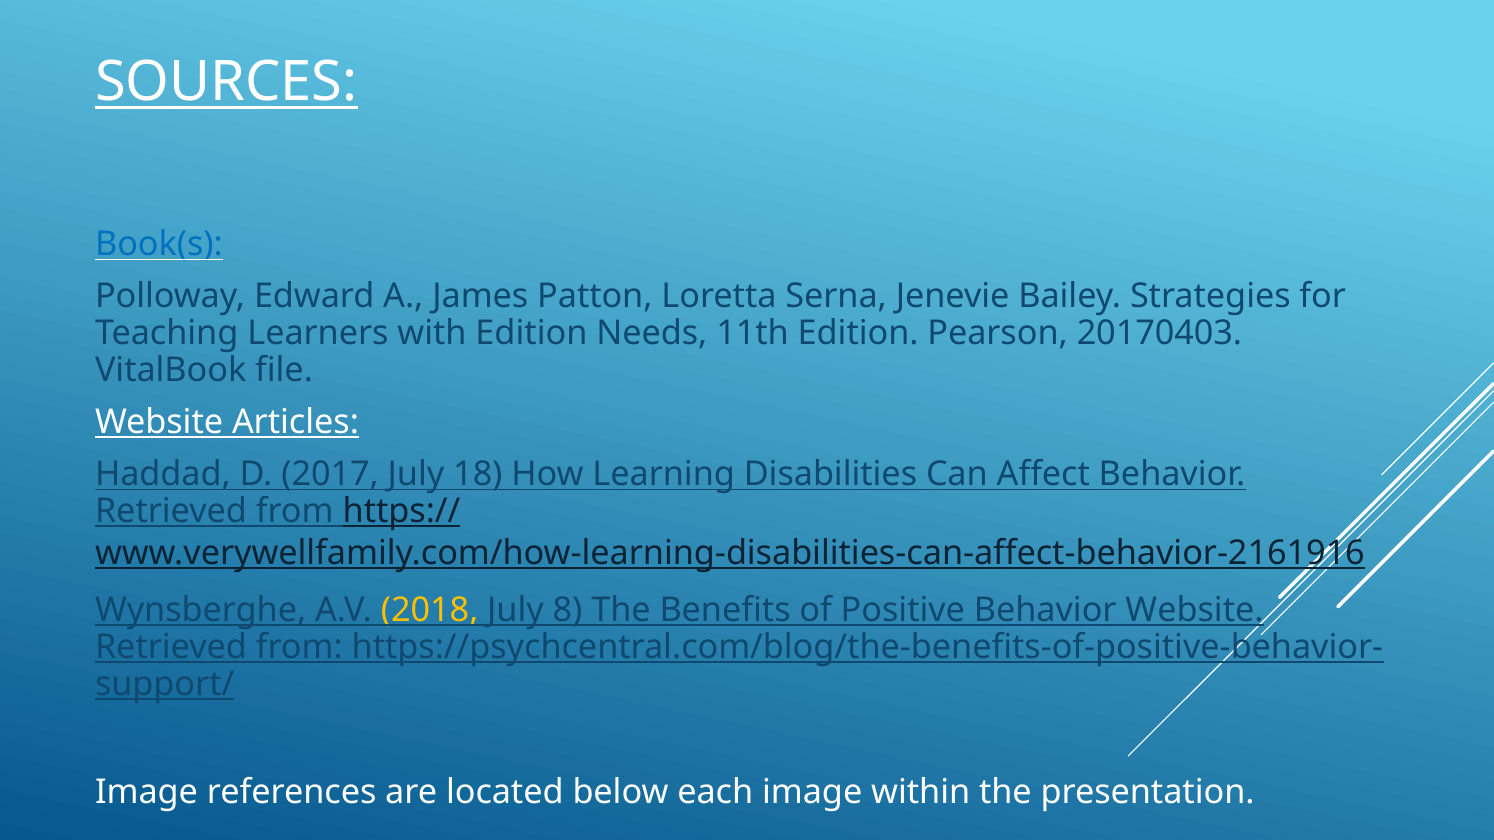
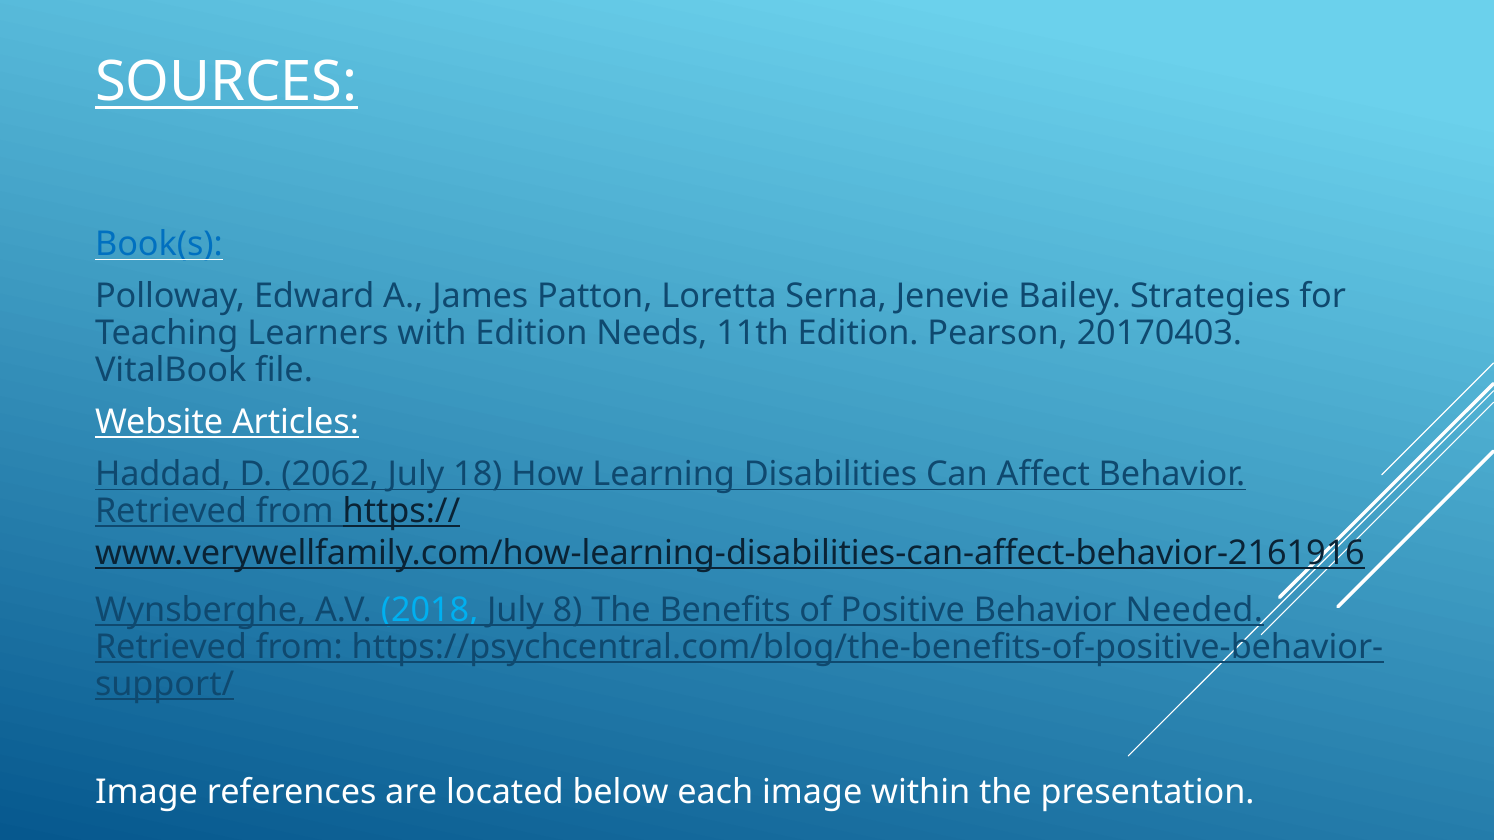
2017: 2017 -> 2062
2018 colour: yellow -> light blue
Behavior Website: Website -> Needed
